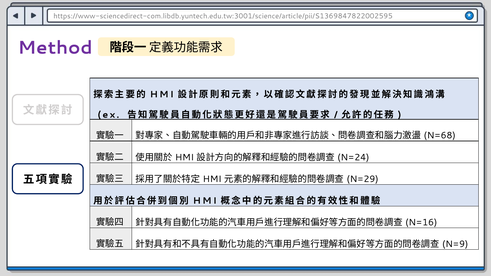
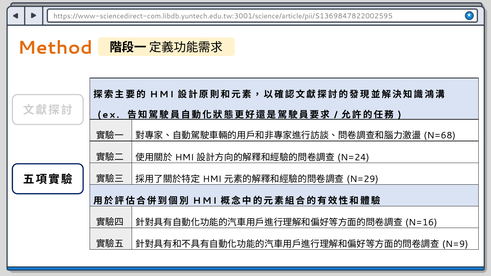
Method colour: purple -> orange
